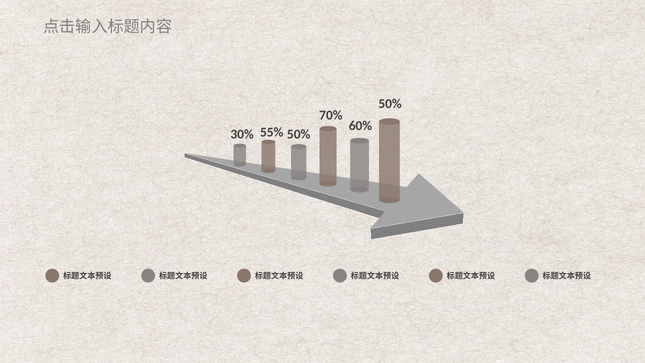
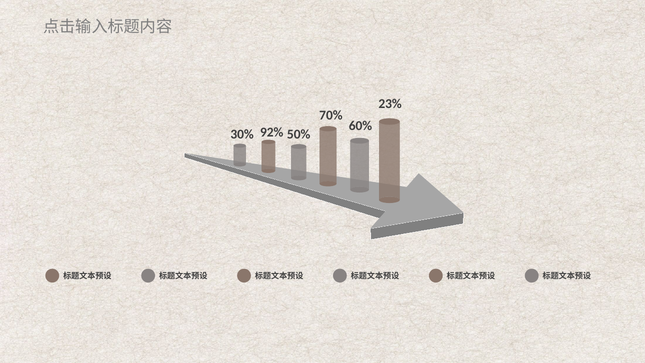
50% at (390, 104): 50% -> 23%
55%: 55% -> 92%
